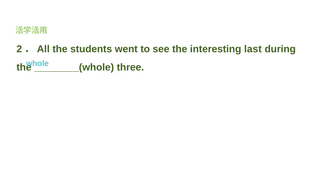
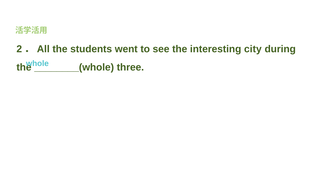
last: last -> city
